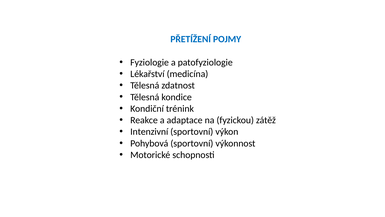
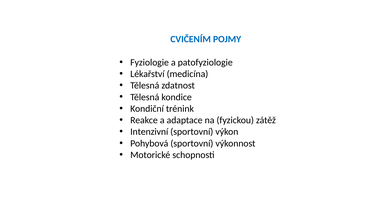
PŘETÍŽENÍ: PŘETÍŽENÍ -> CVIČENÍM
